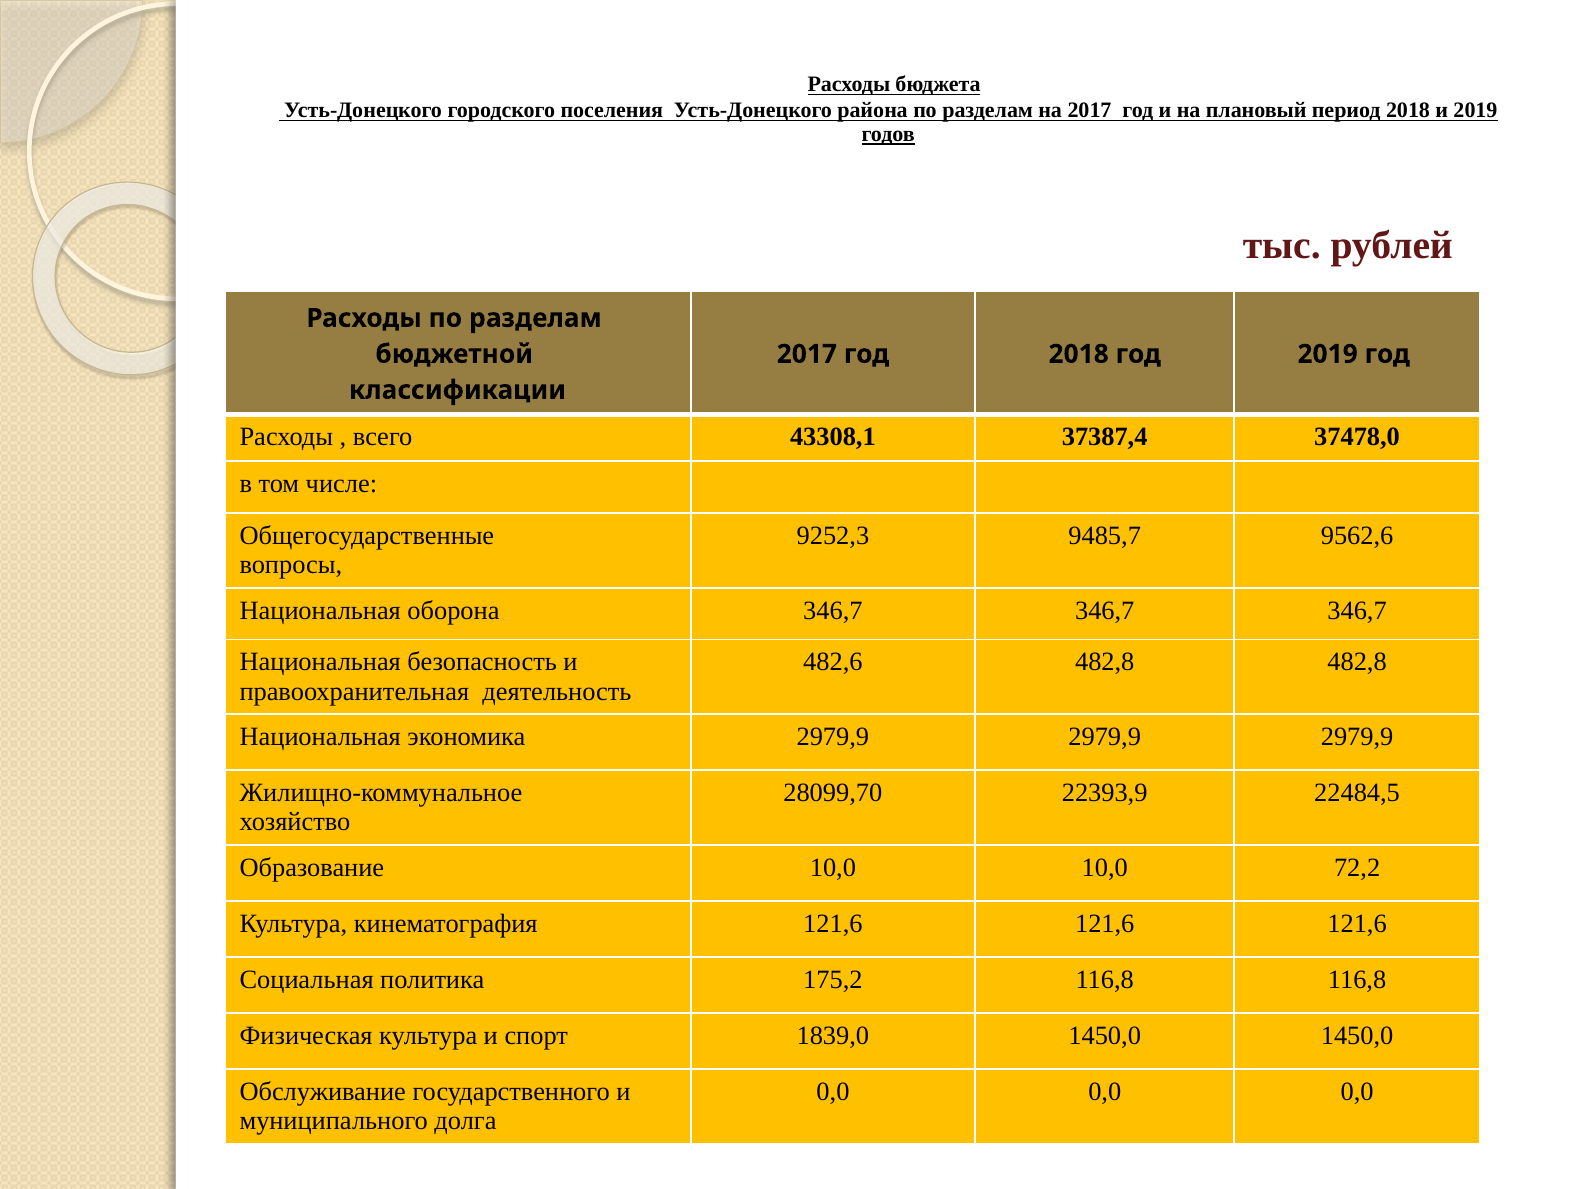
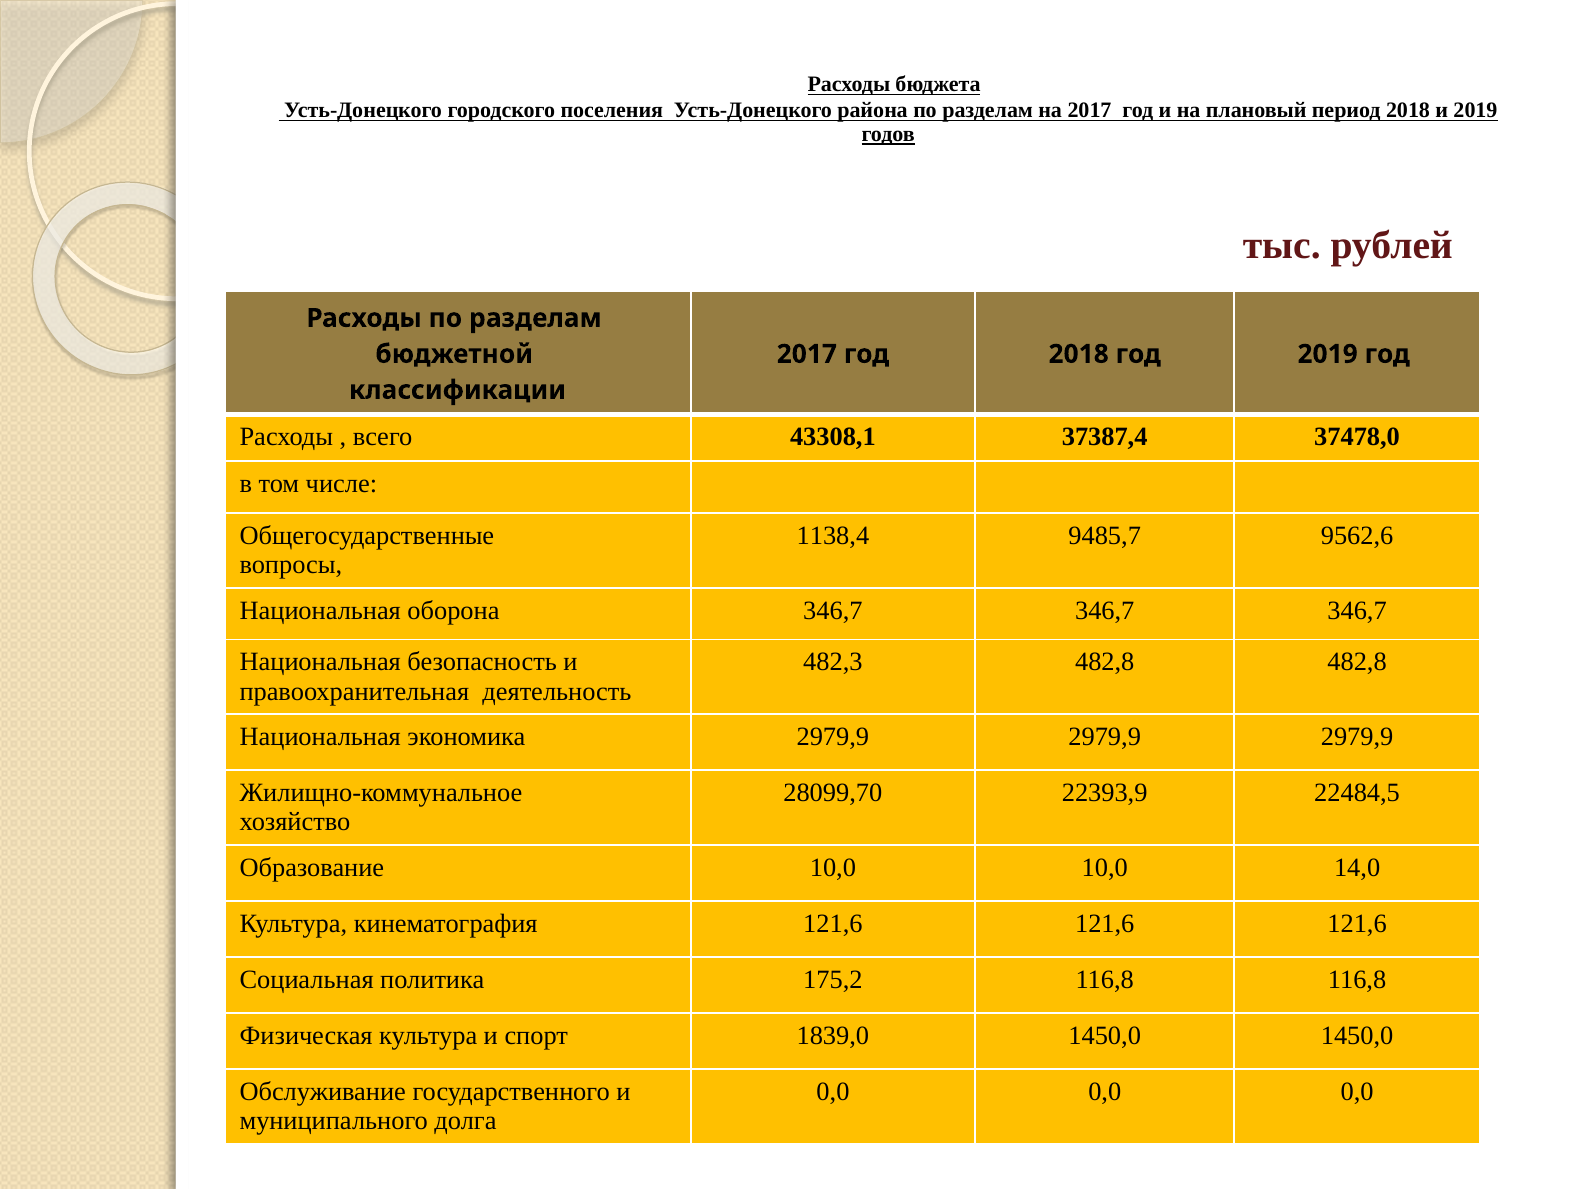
9252,3: 9252,3 -> 1138,4
482,6: 482,6 -> 482,3
72,2: 72,2 -> 14,0
